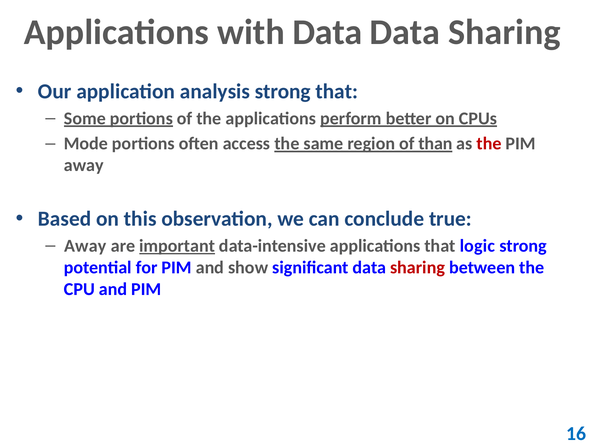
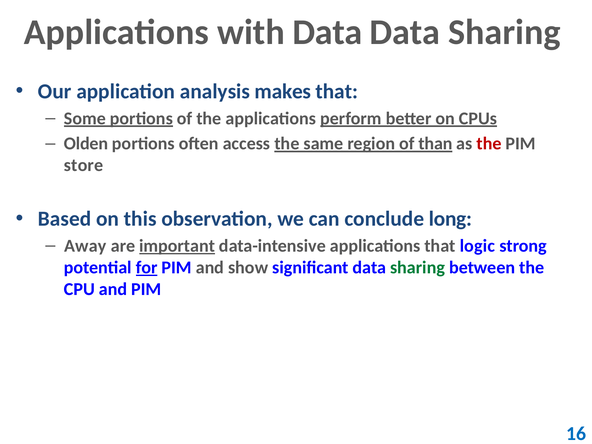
analysis strong: strong -> makes
Mode: Mode -> Olden
away at (84, 165): away -> store
true: true -> long
for underline: none -> present
sharing at (418, 268) colour: red -> green
